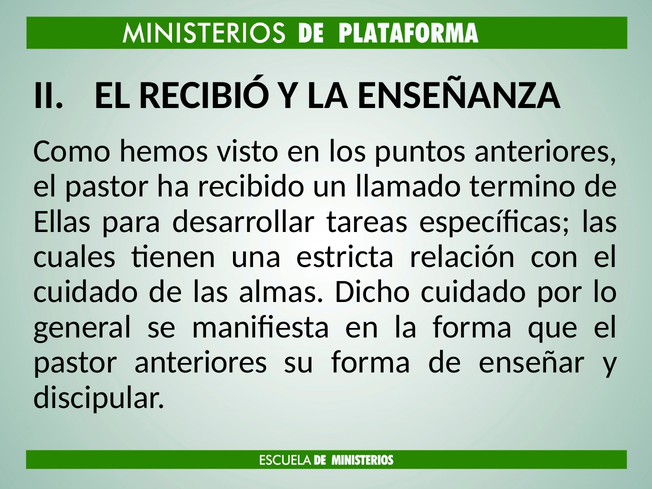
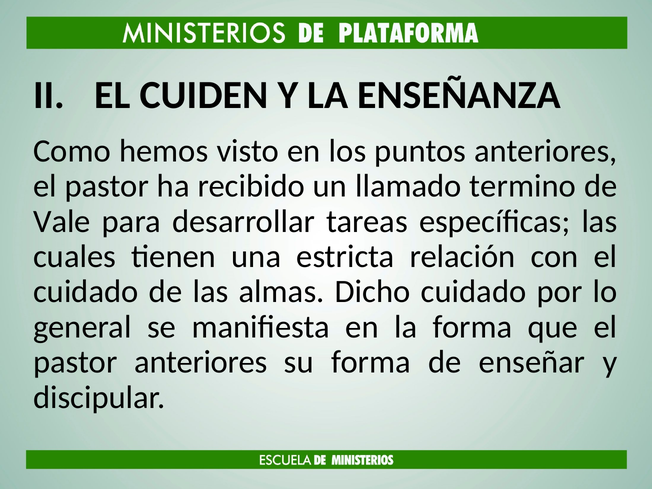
RECIBIÓ: RECIBIÓ -> CUIDEN
Ellas: Ellas -> Vale
